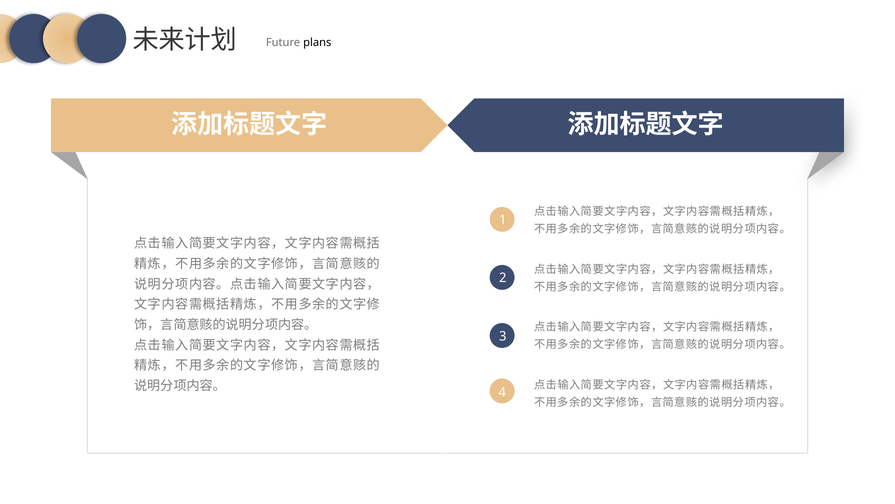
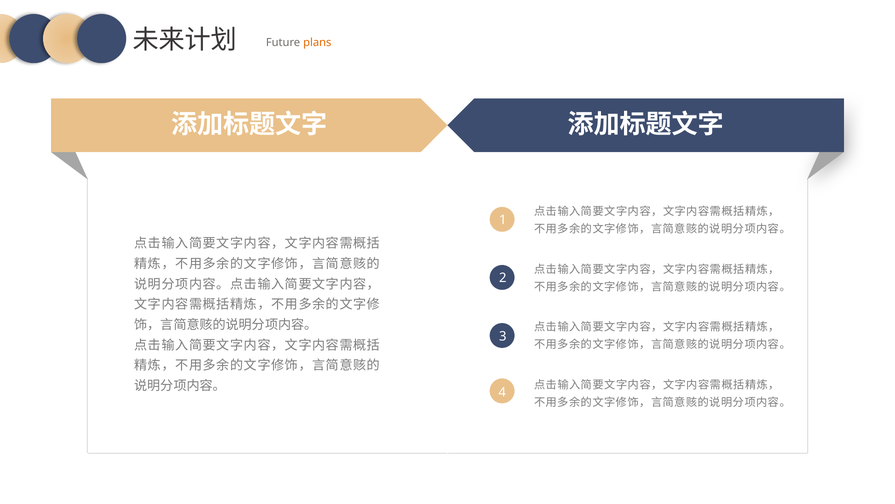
plans colour: black -> orange
